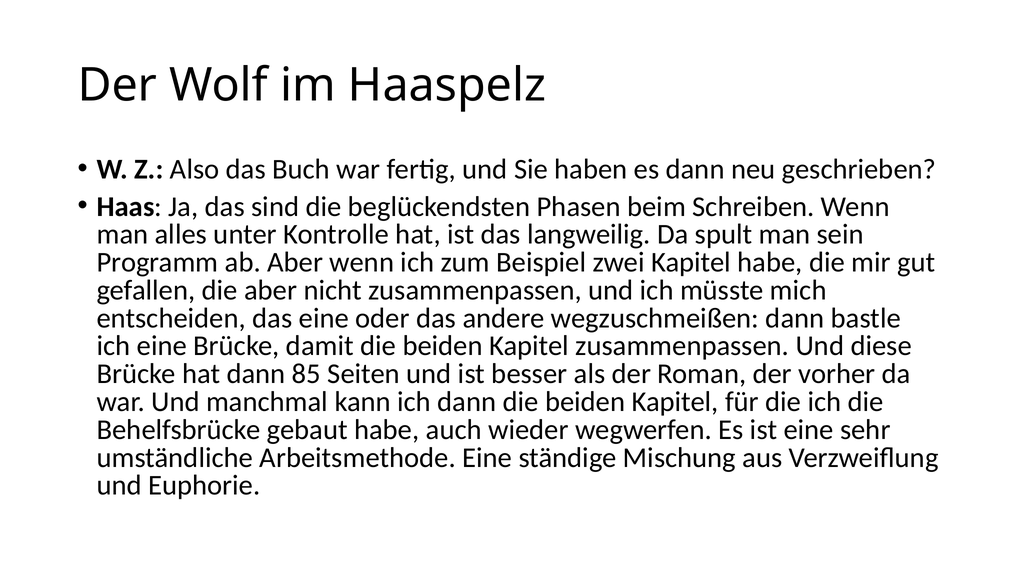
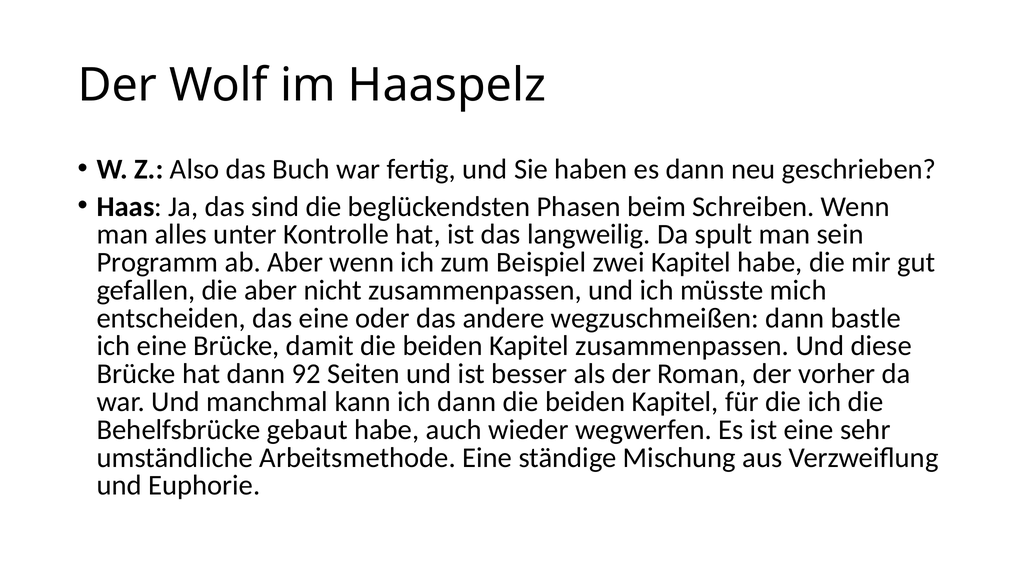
85: 85 -> 92
